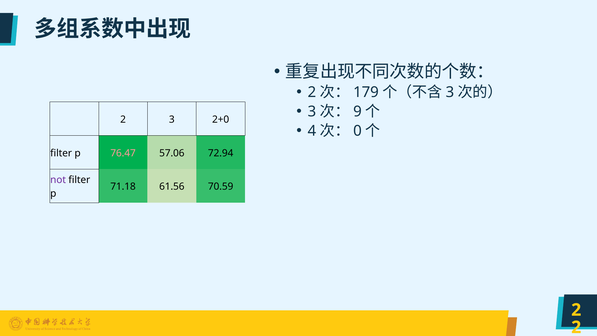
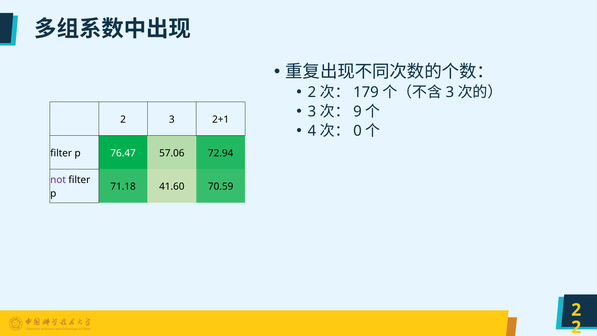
2+0: 2+0 -> 2+1
76.47 colour: pink -> white
61.56: 61.56 -> 41.60
